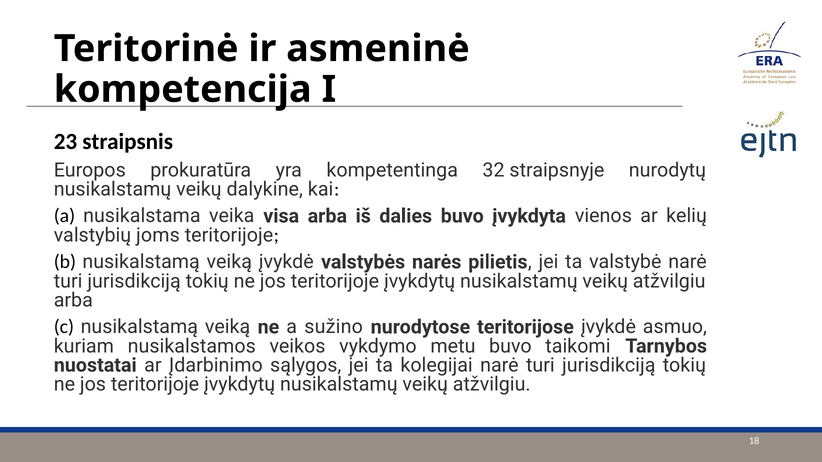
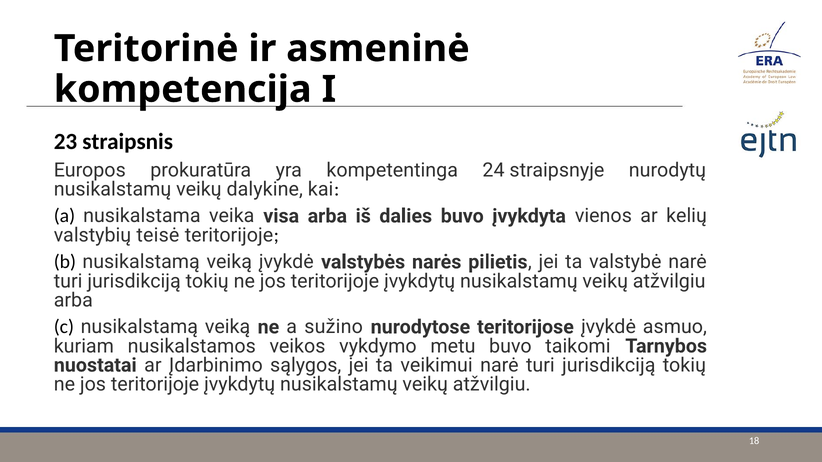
32: 32 -> 24
joms: joms -> teisė
kolegijai: kolegijai -> veikimui
